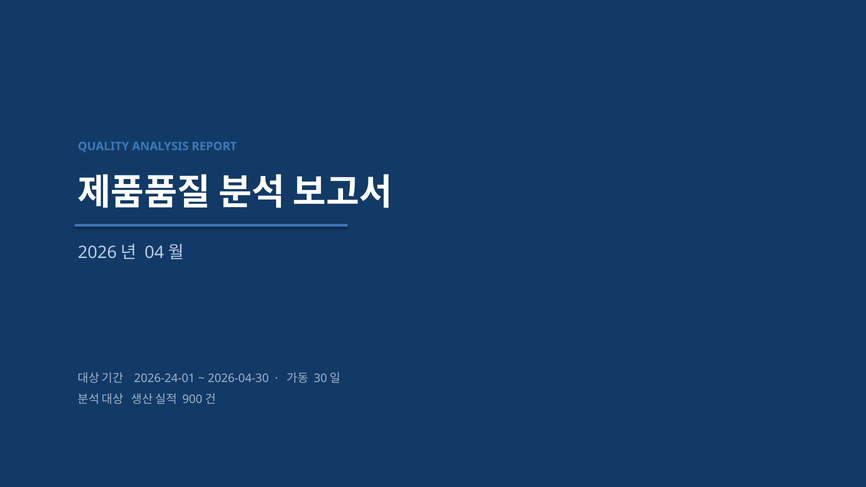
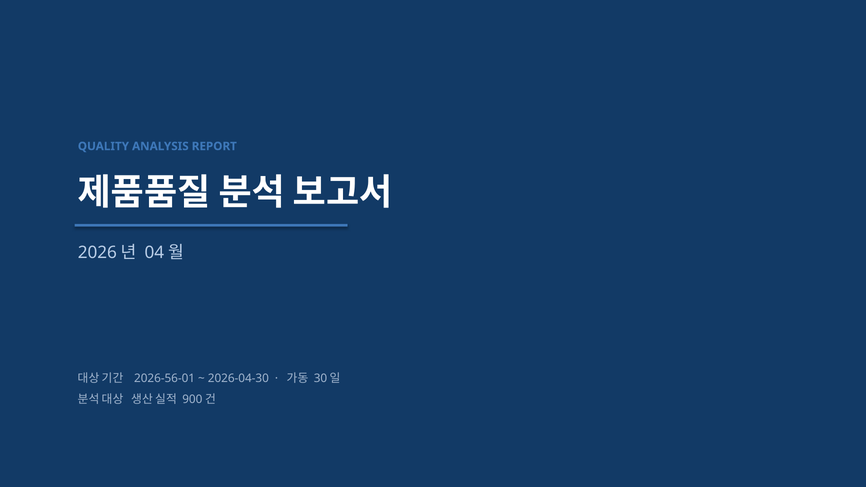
2026-24-01: 2026-24-01 -> 2026-56-01
